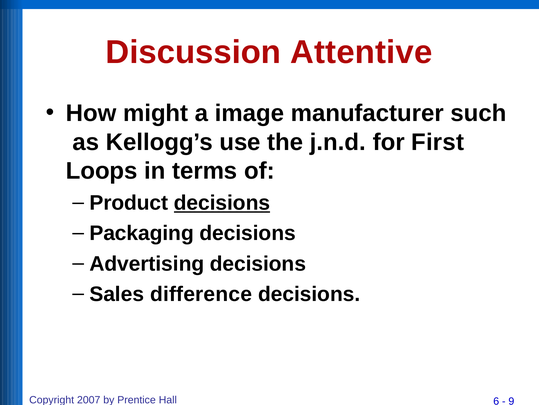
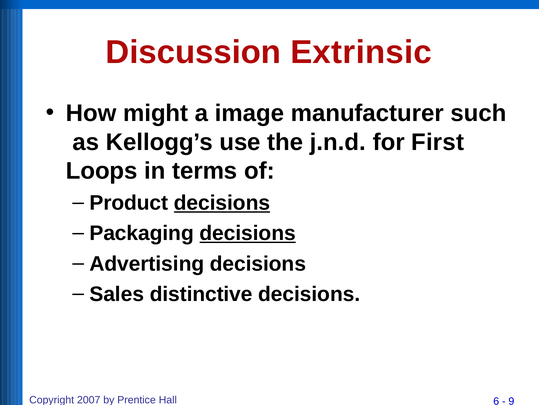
Attentive: Attentive -> Extrinsic
decisions at (248, 233) underline: none -> present
difference: difference -> distinctive
